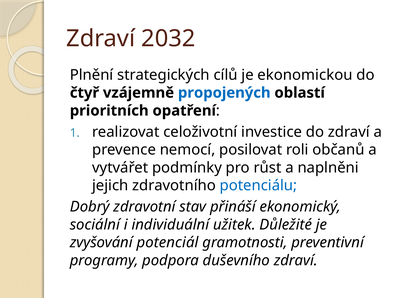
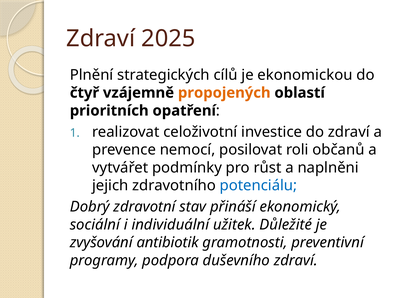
2032: 2032 -> 2025
propojených colour: blue -> orange
potenciál: potenciál -> antibiotik
